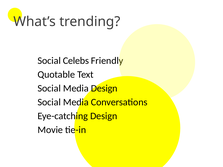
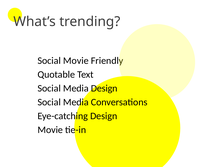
Social Celebs: Celebs -> Movie
